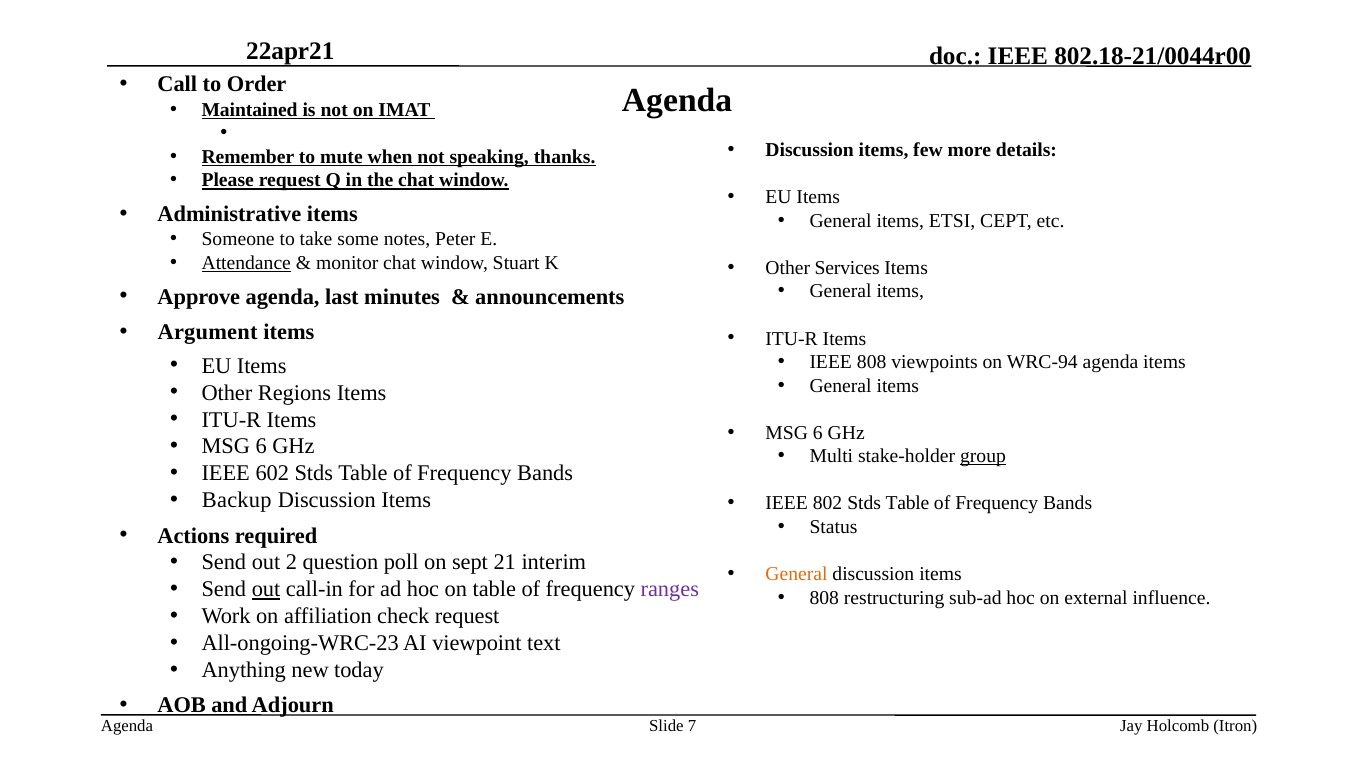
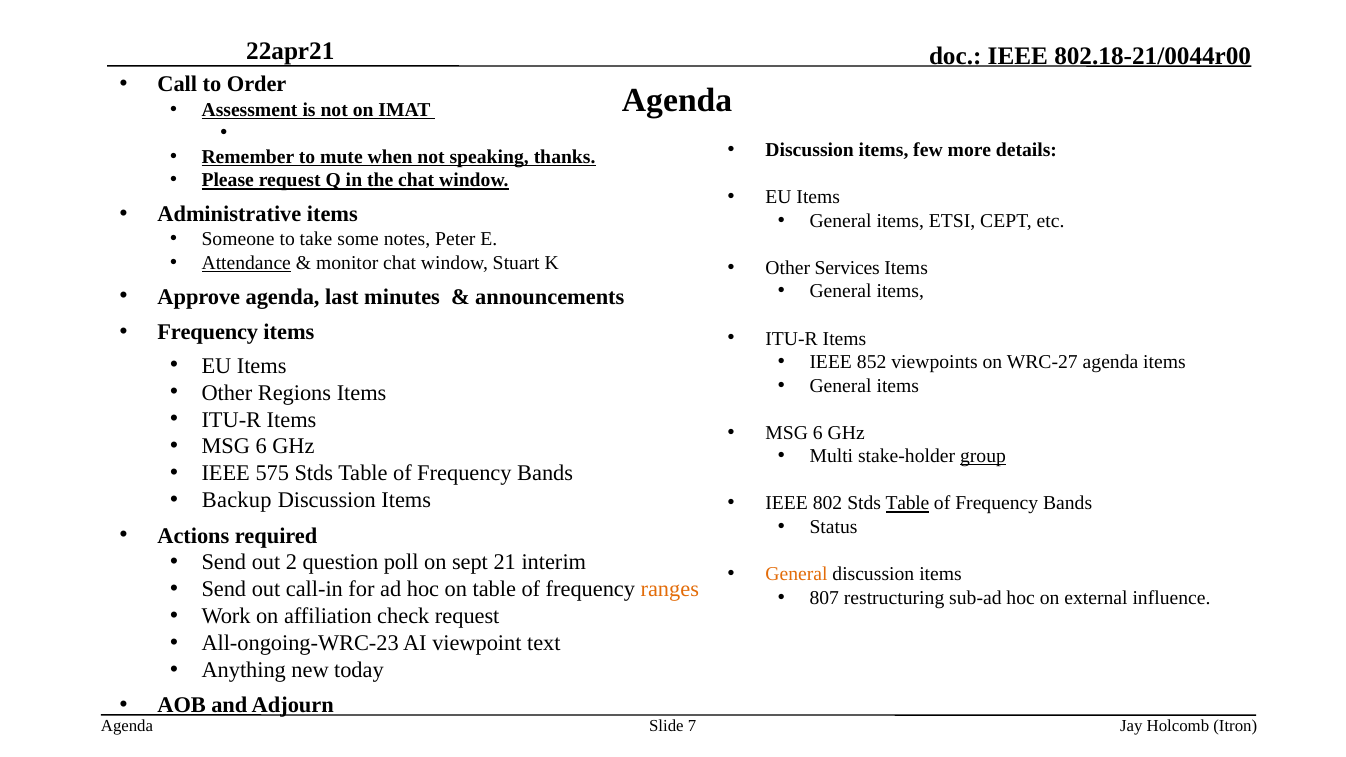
Maintained: Maintained -> Assessment
Argument at (208, 332): Argument -> Frequency
IEEE 808: 808 -> 852
WRC-94: WRC-94 -> WRC-27
602: 602 -> 575
Table at (908, 504) underline: none -> present
out at (266, 590) underline: present -> none
ranges colour: purple -> orange
808 at (824, 598): 808 -> 807
